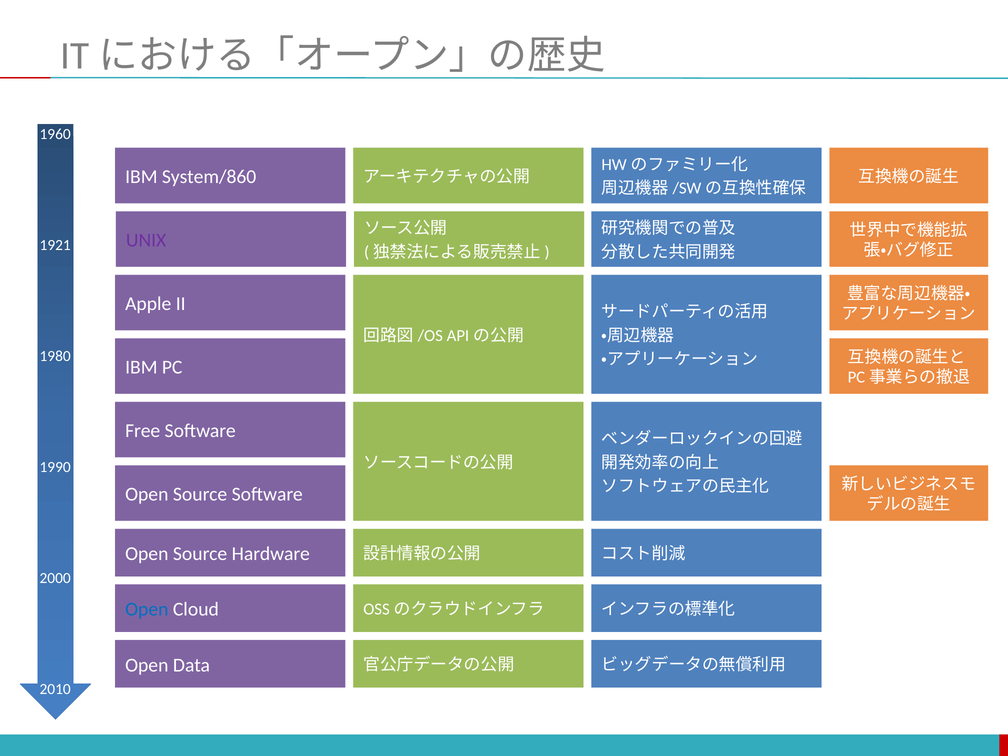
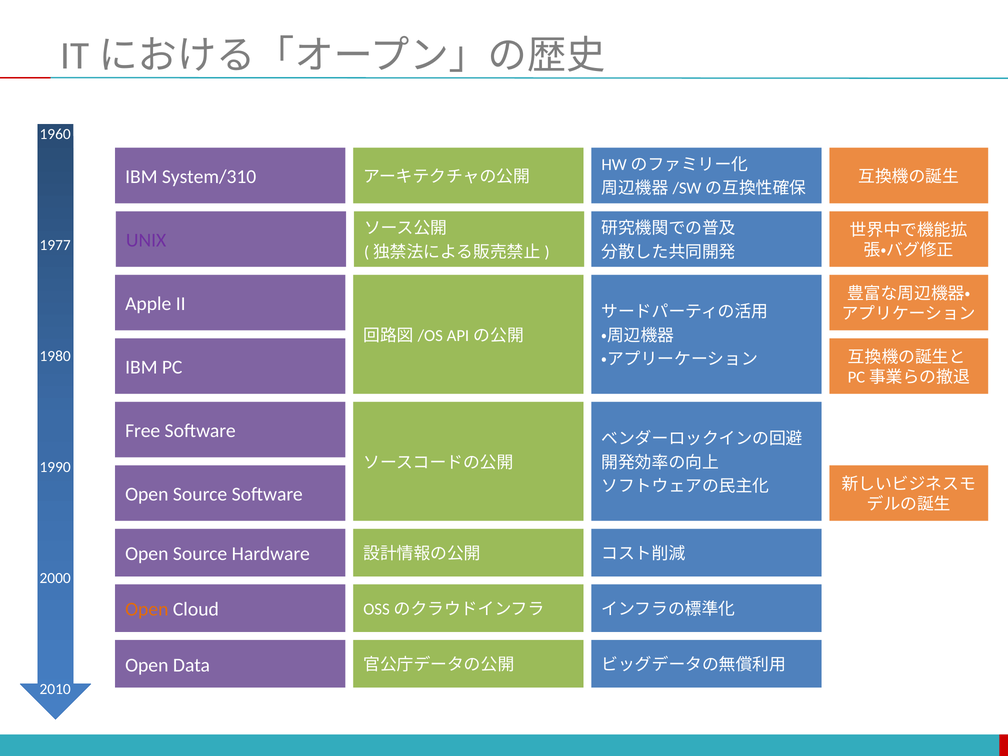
System/860: System/860 -> System/310
1921: 1921 -> 1977
Open at (147, 610) colour: blue -> orange
